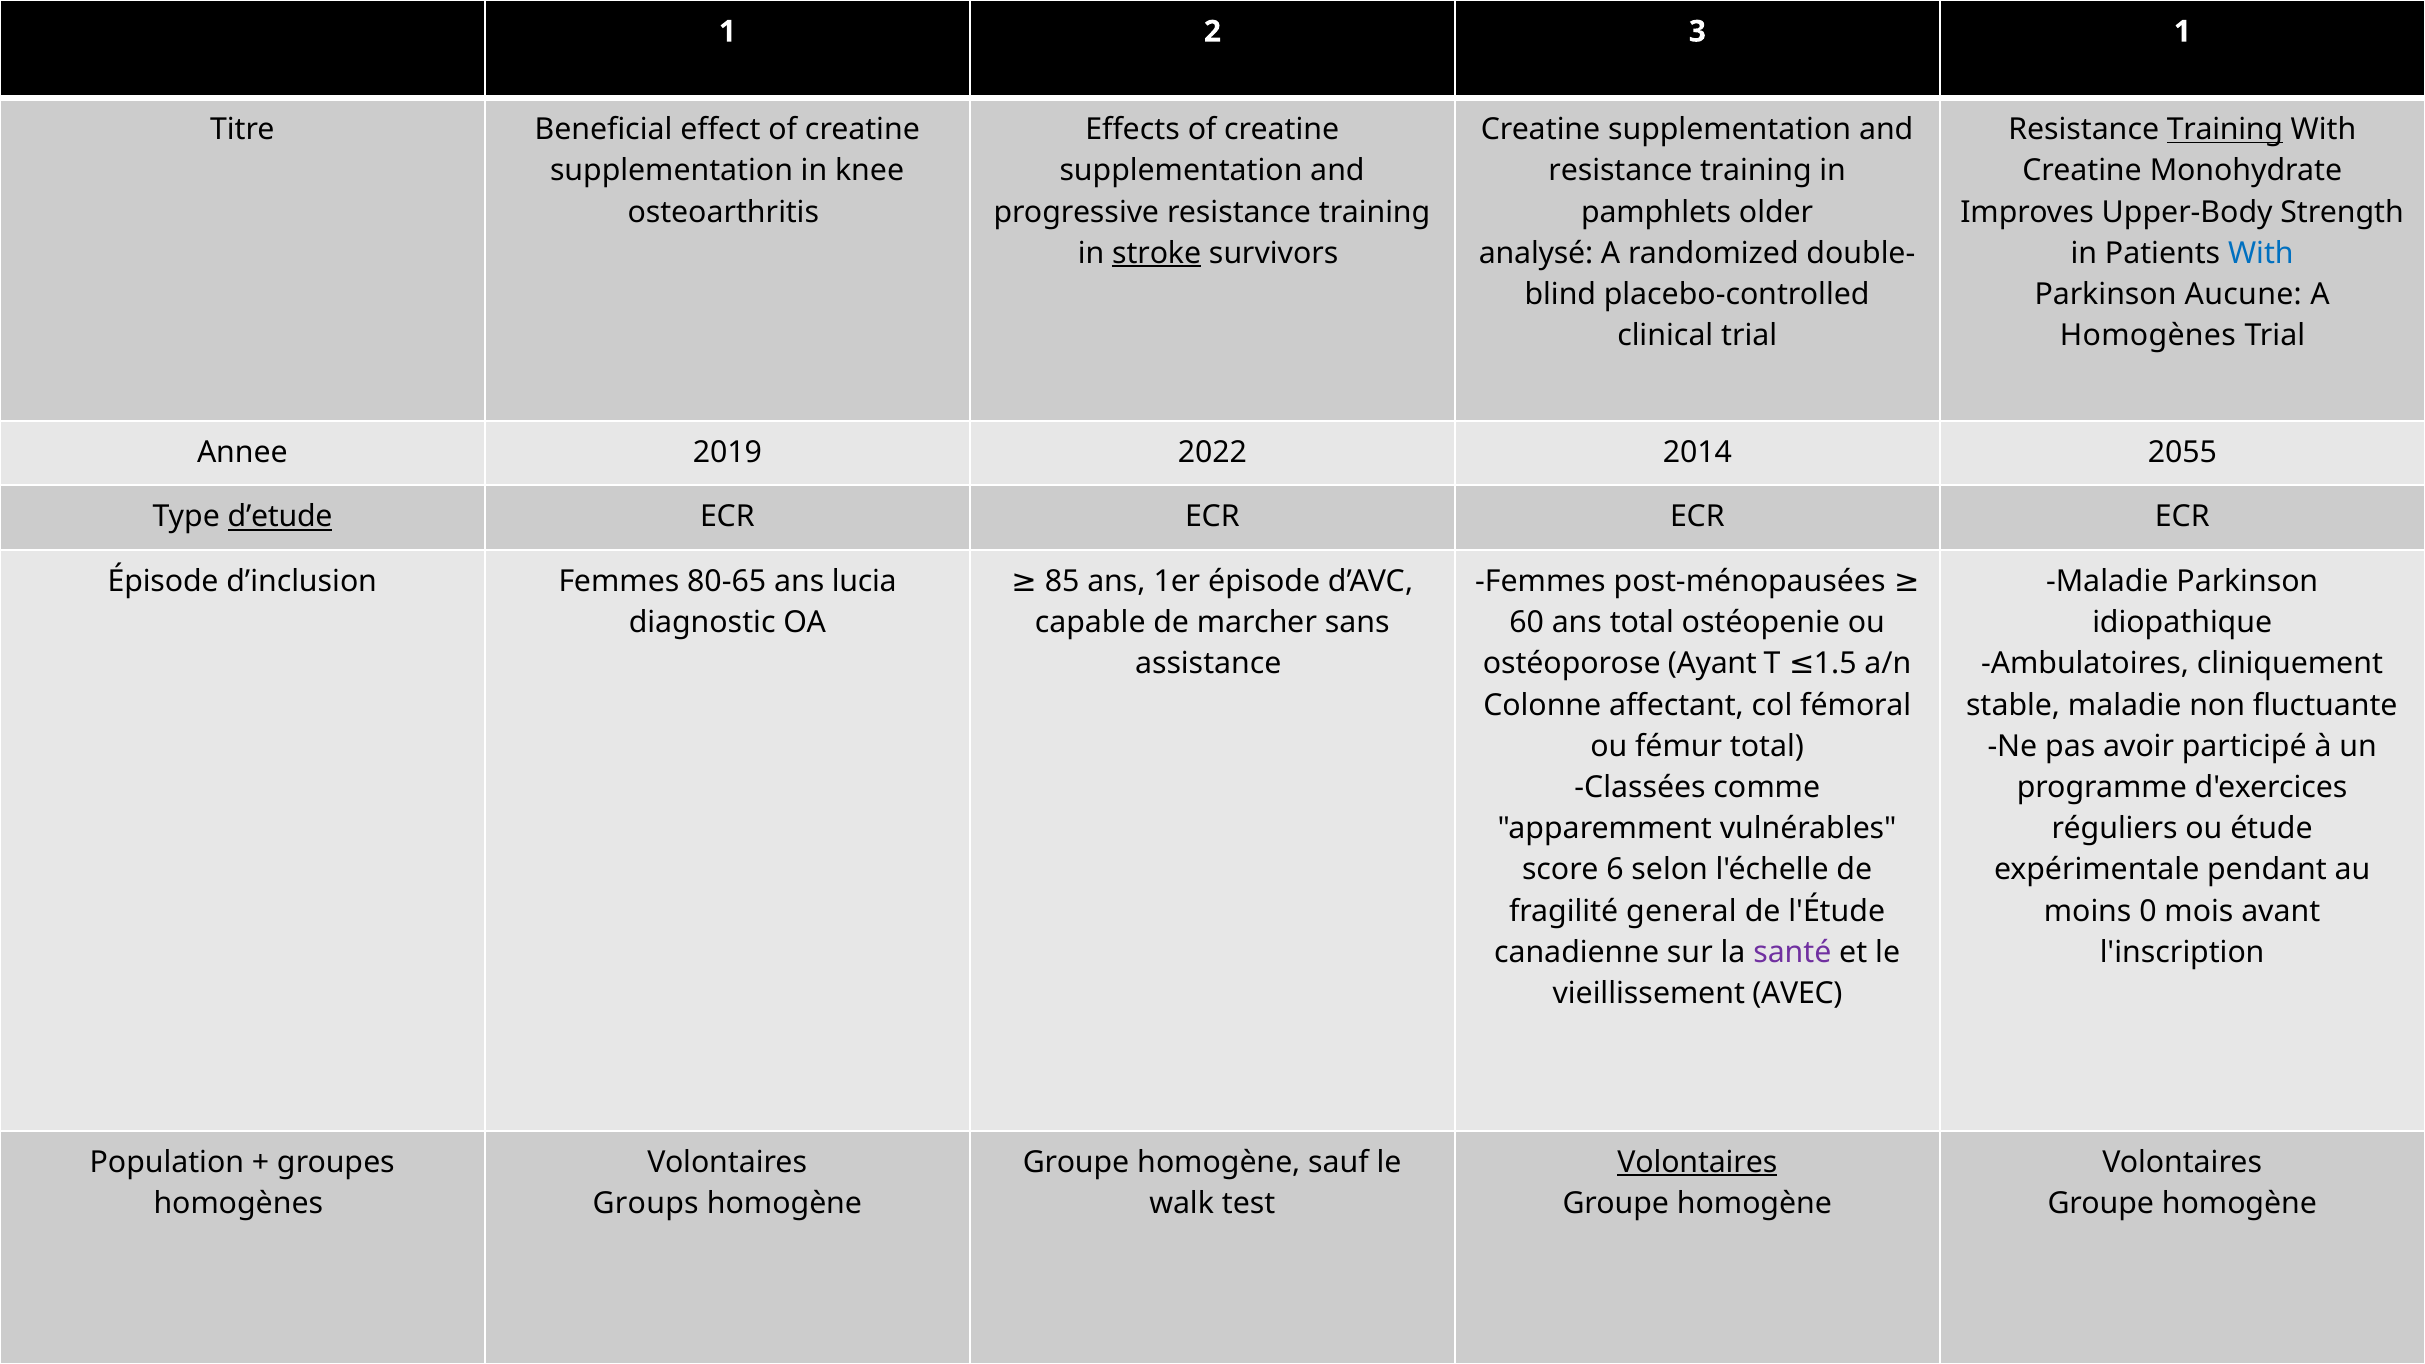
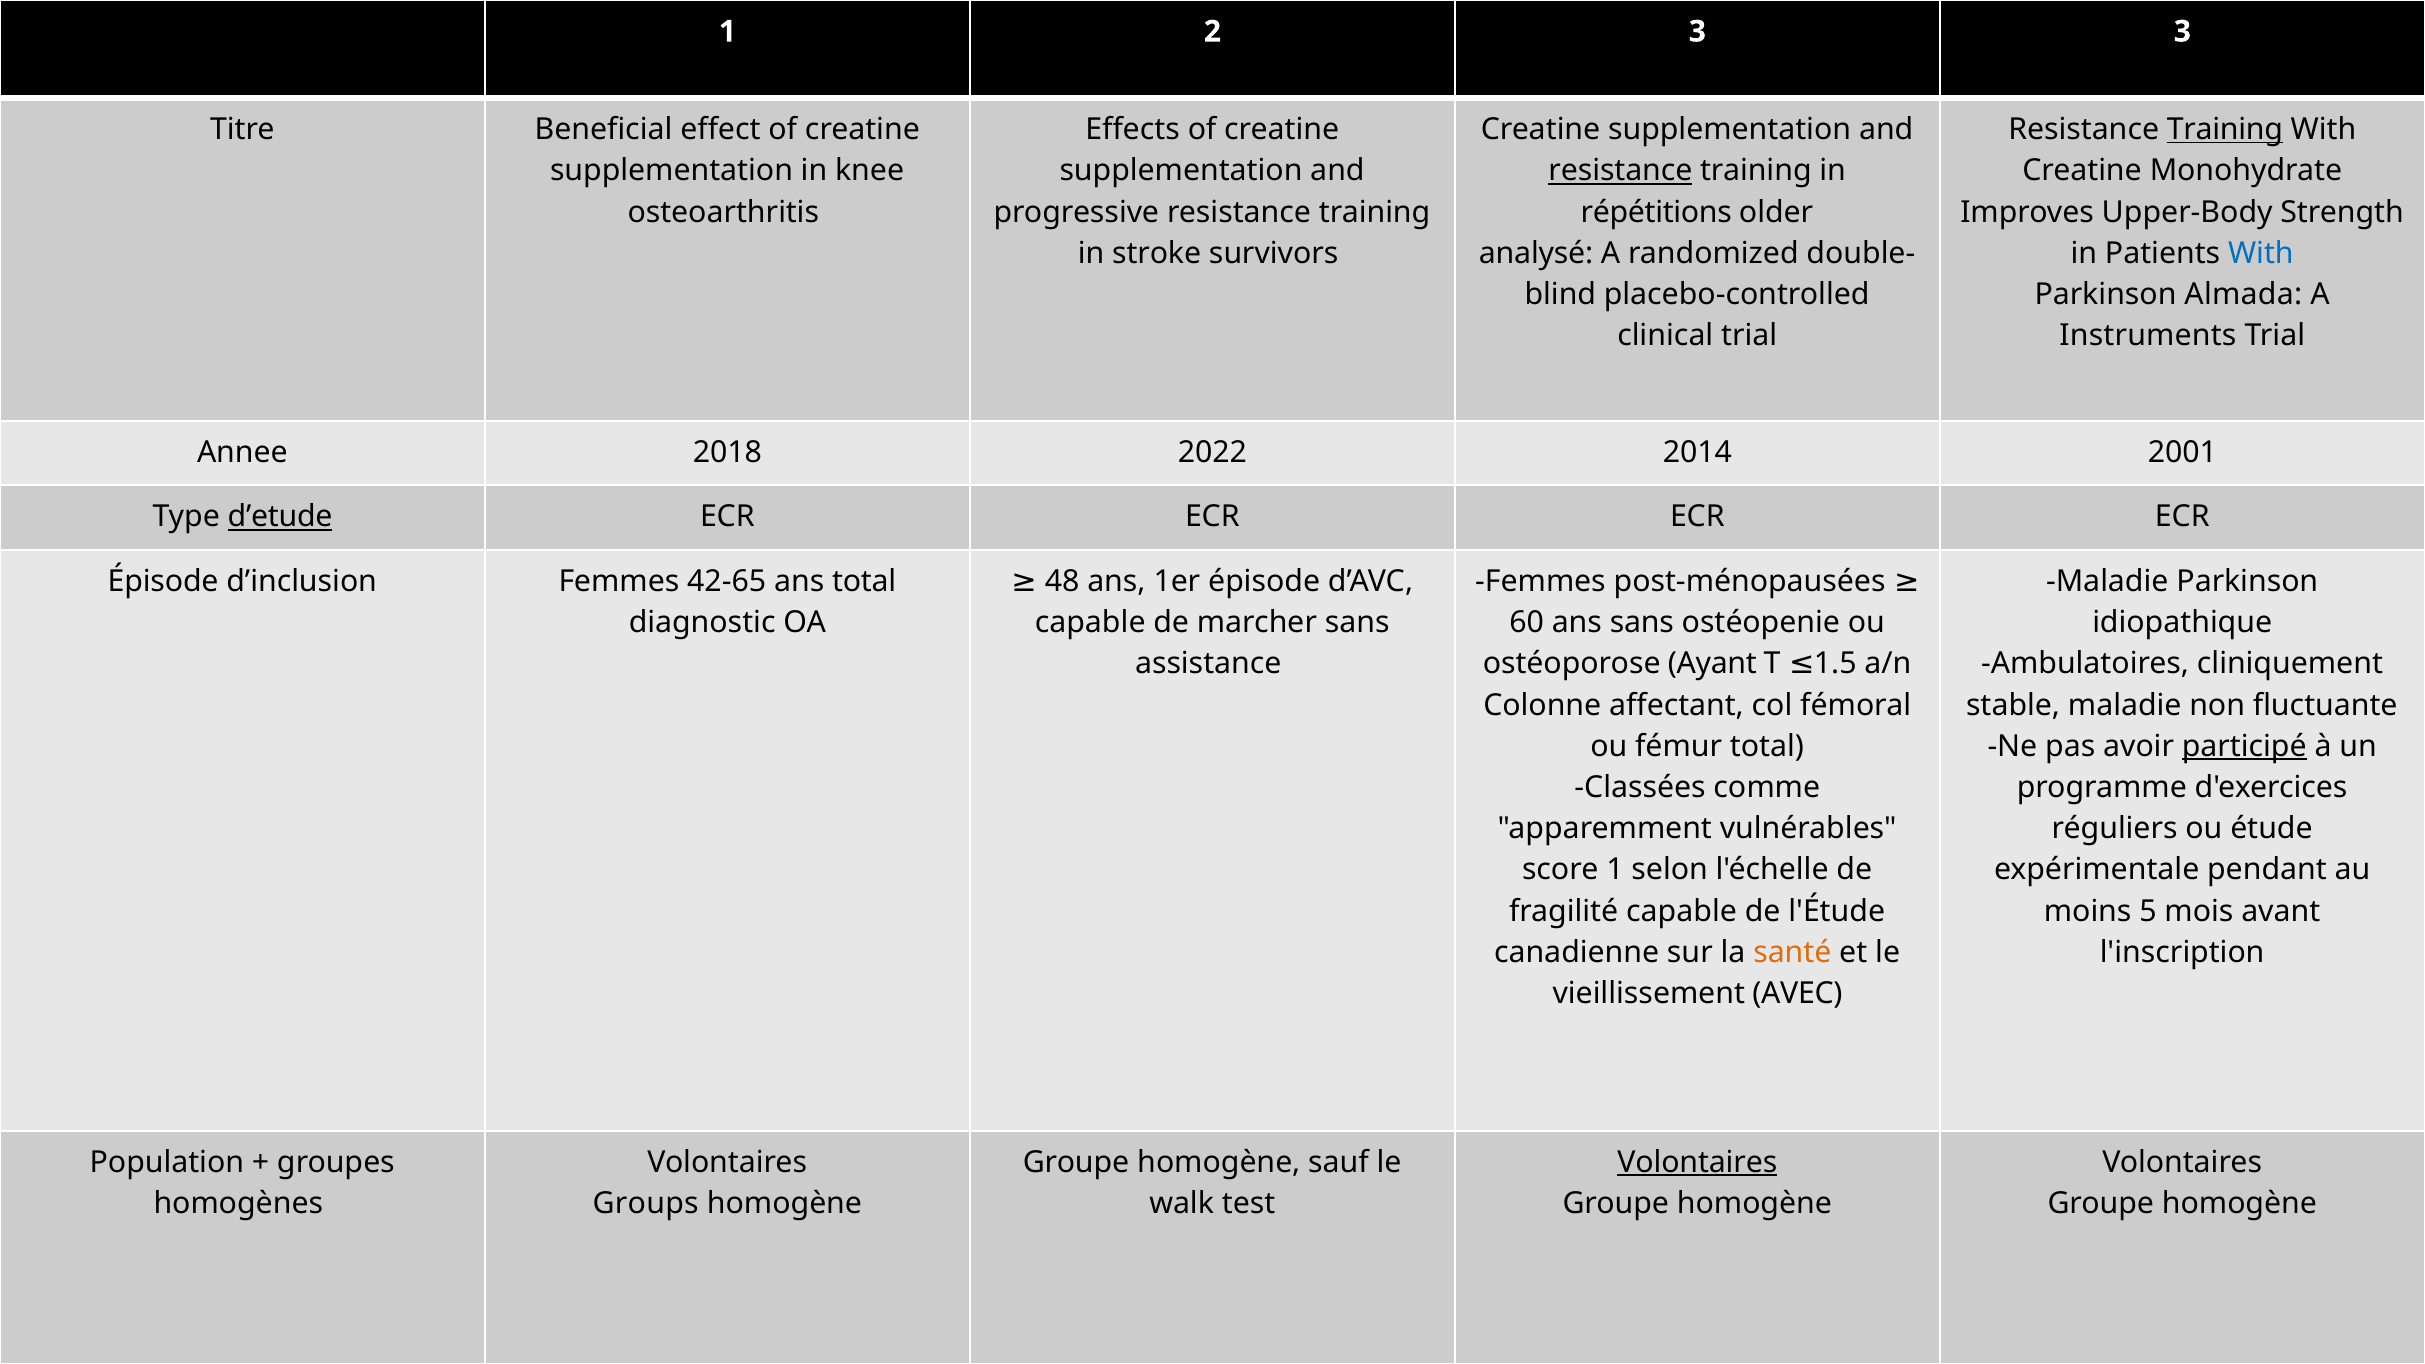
3 1: 1 -> 3
resistance at (1620, 171) underline: none -> present
pamphlets: pamphlets -> répétitions
stroke underline: present -> none
Aucune: Aucune -> Almada
Homogènes at (2148, 336): Homogènes -> Instruments
2019: 2019 -> 2018
2055: 2055 -> 2001
85: 85 -> 48
80-65: 80-65 -> 42-65
ans lucia: lucia -> total
ans total: total -> sans
participé underline: none -> present
score 6: 6 -> 1
fragilité general: general -> capable
0: 0 -> 5
santé colour: purple -> orange
